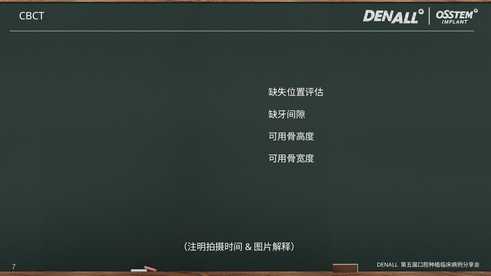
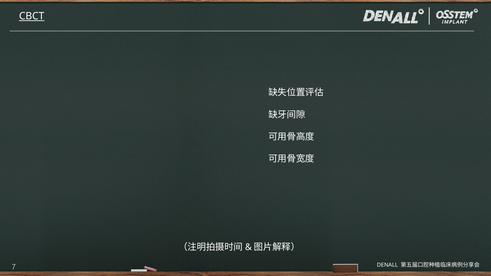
CBCT underline: none -> present
